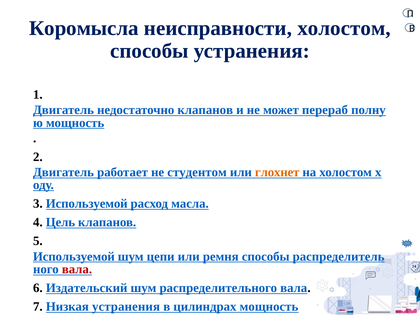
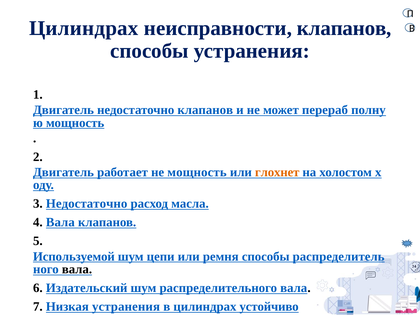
Коромысла at (84, 28): Коромысла -> Цилиндрах
неисправности холостом: холостом -> клапанов
не студентом: студентом -> мощность
3 Используемой: Используемой -> Недостаточно
4 Цель: Цель -> Вала
вала at (77, 269) colour: red -> black
цилиндрах мощность: мощность -> устойчиво
